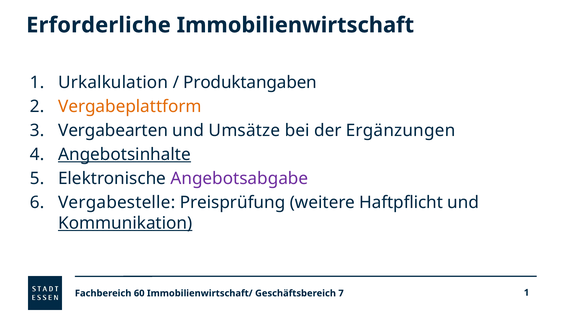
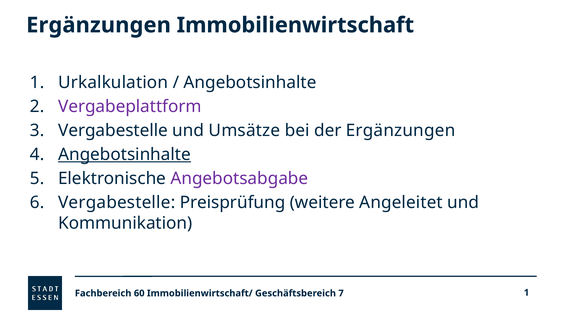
Erforderliche at (98, 25): Erforderliche -> Ergänzungen
Produktangaben at (250, 83): Produktangaben -> Angebotsinhalte
Vergabeplattform colour: orange -> purple
Vergabearten at (113, 131): Vergabearten -> Vergabestelle
Haftpflicht: Haftpflicht -> Angeleitet
Kommunikation underline: present -> none
